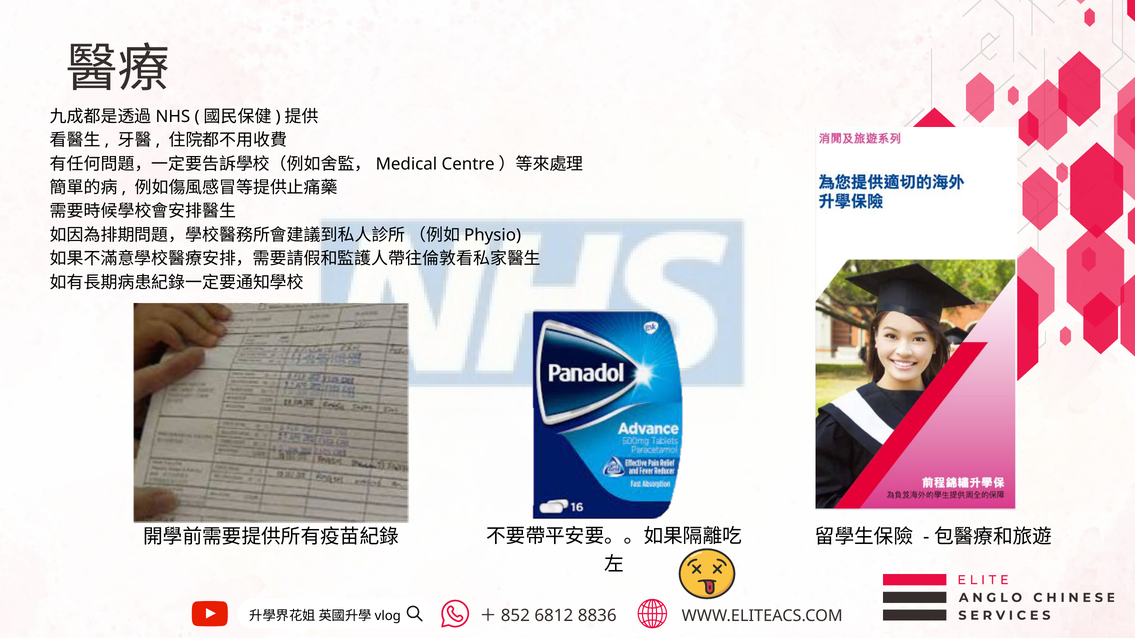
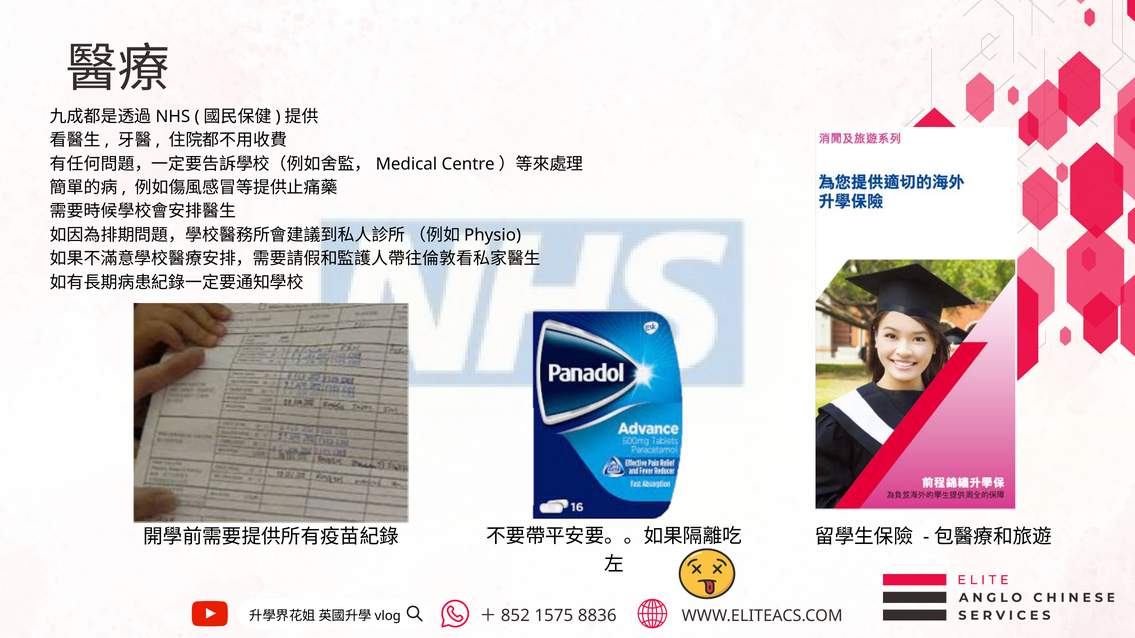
6812: 6812 -> 1575
